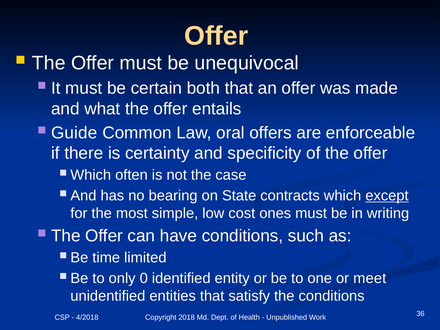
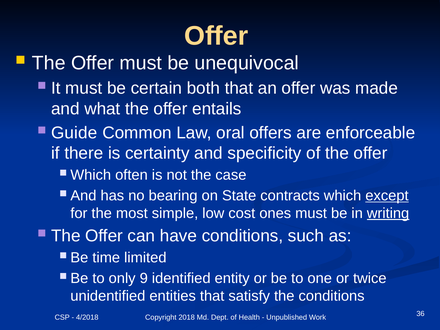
writing underline: none -> present
0: 0 -> 9
meet: meet -> twice
